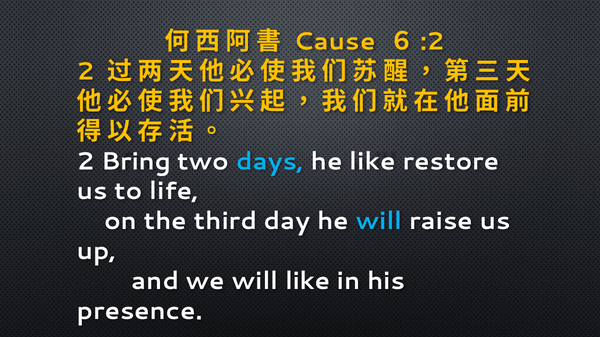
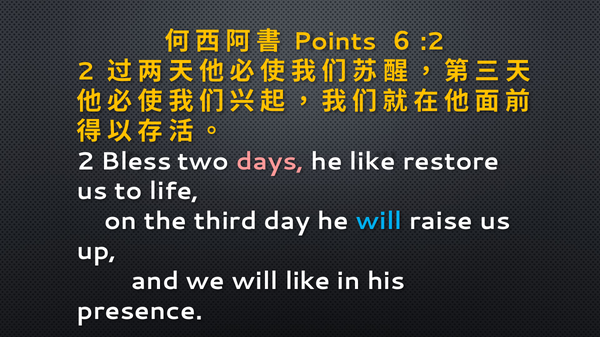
Cause: Cause -> Points
Bring: Bring -> Bless
days colour: light blue -> pink
